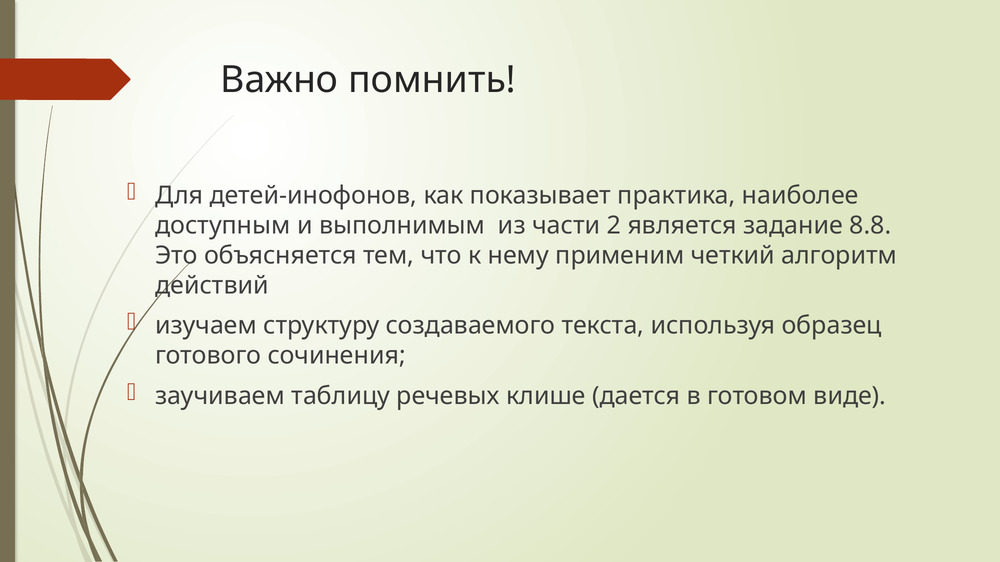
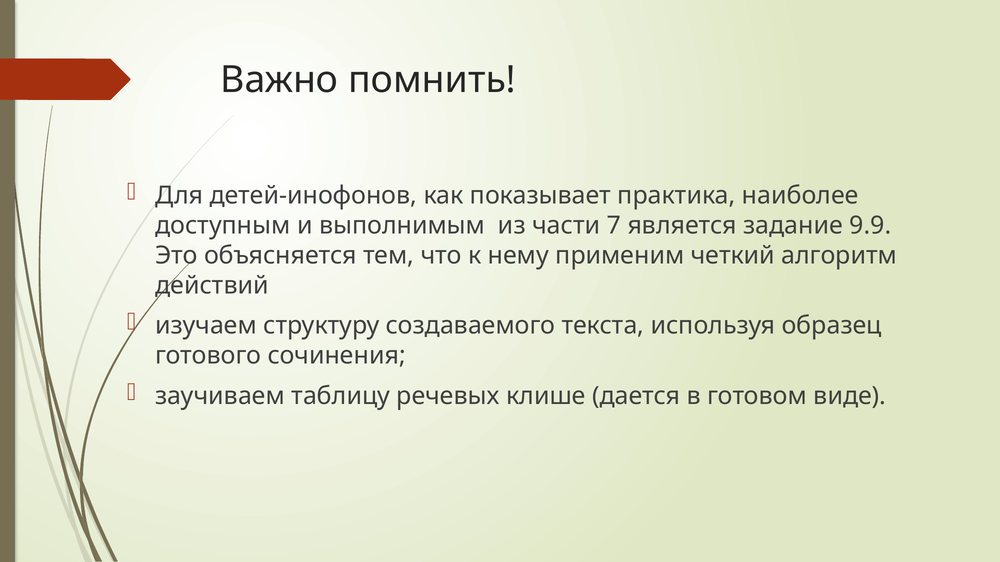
2: 2 -> 7
8.8: 8.8 -> 9.9
